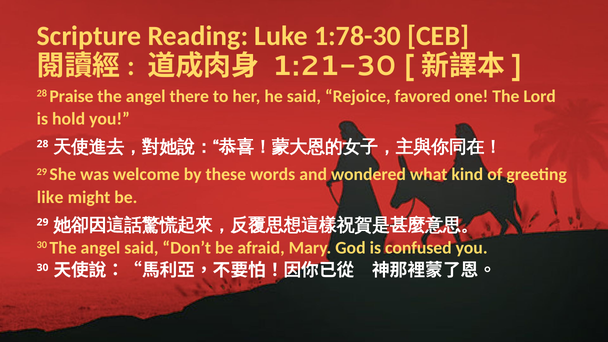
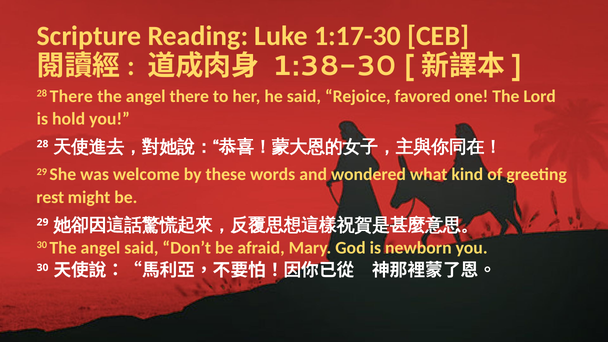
1:78-30: 1:78-30 -> 1:17-30
1:21-30: 1:21-30 -> 1:38-30
28 Praise: Praise -> There
like: like -> rest
confused: confused -> newborn
